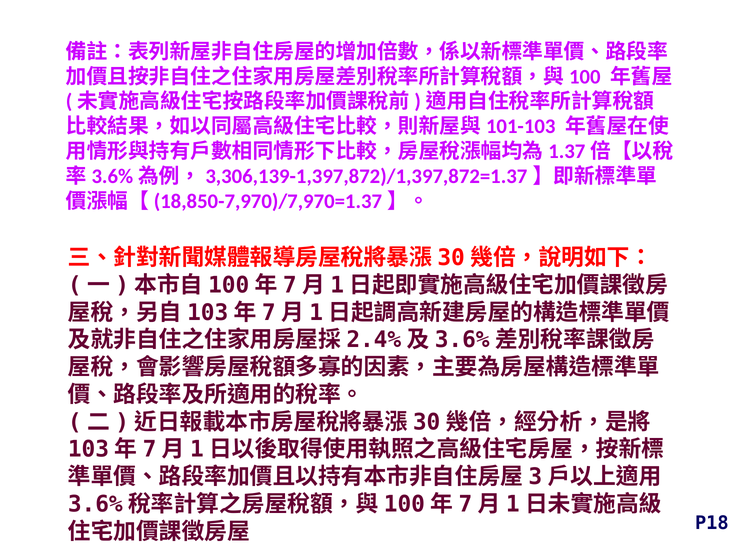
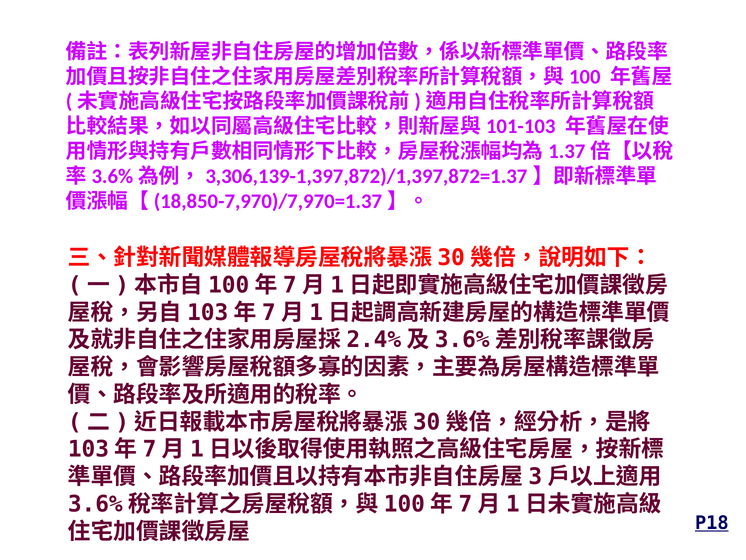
P18 underline: none -> present
